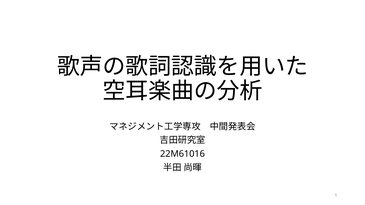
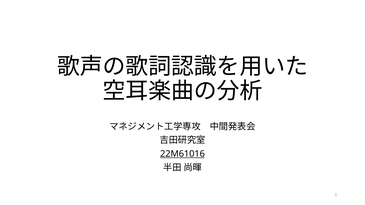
22M61016 underline: none -> present
